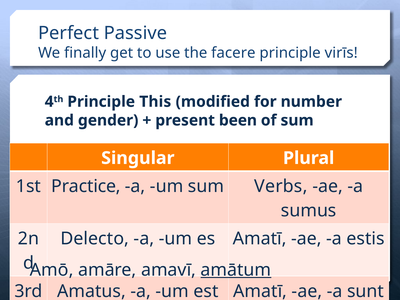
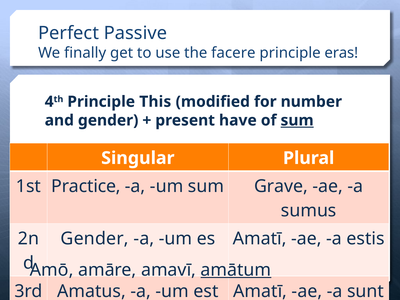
virīs: virīs -> eras
been: been -> have
sum at (297, 120) underline: none -> present
Verbs: Verbs -> Grave
Delecto at (95, 239): Delecto -> Gender
